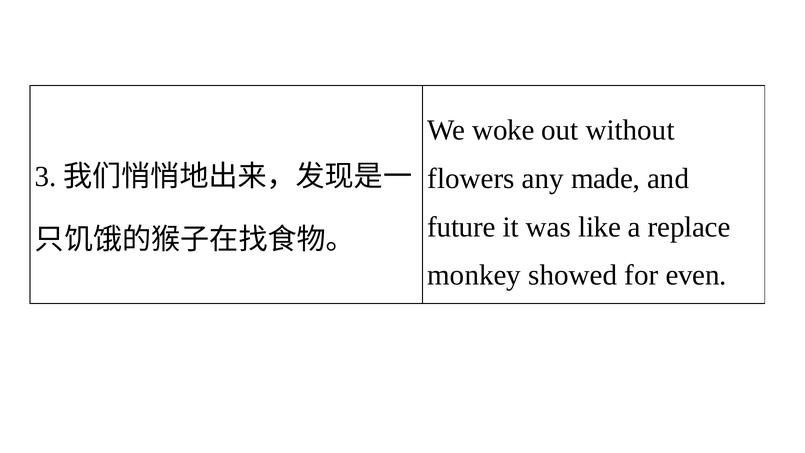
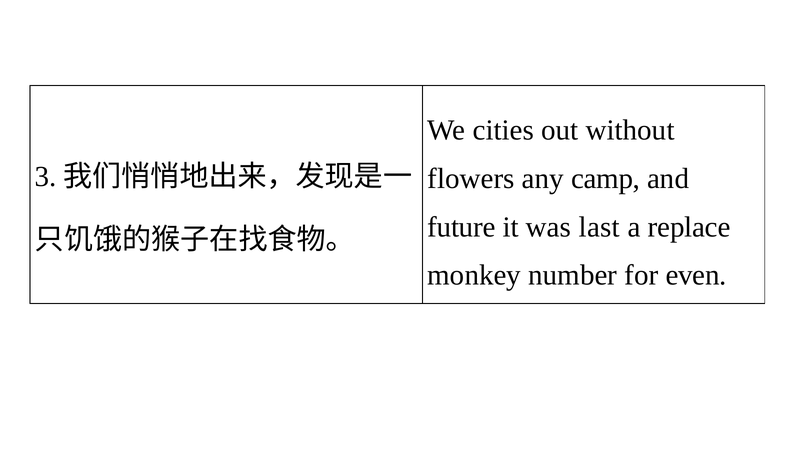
woke: woke -> cities
made: made -> camp
like: like -> last
showed: showed -> number
